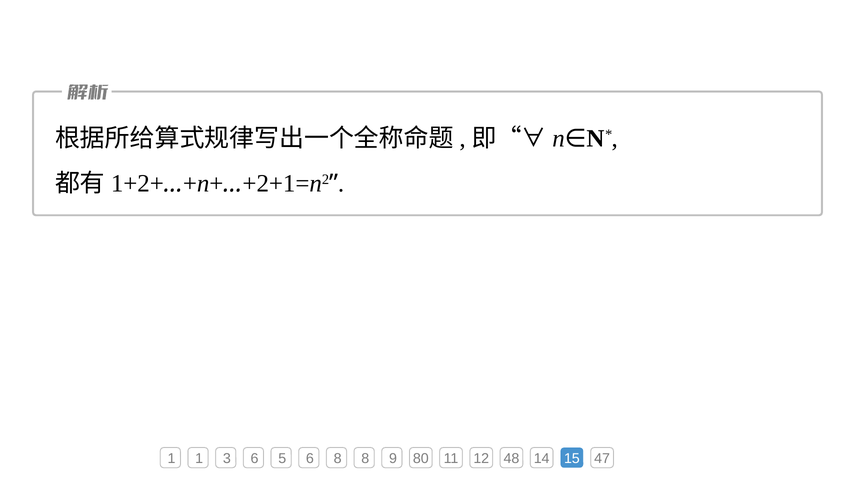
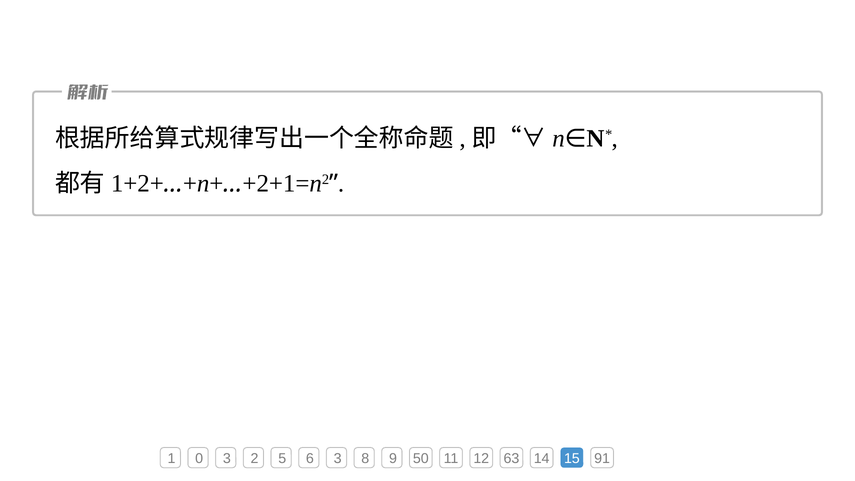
1 1: 1 -> 0
3 6: 6 -> 2
6 8: 8 -> 3
80: 80 -> 50
48: 48 -> 63
47: 47 -> 91
